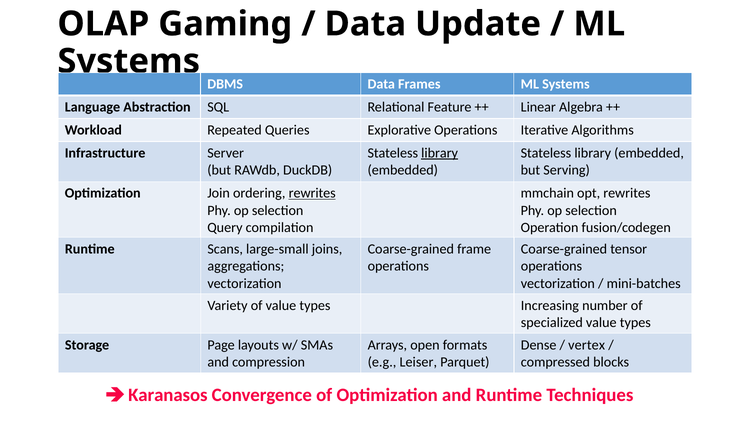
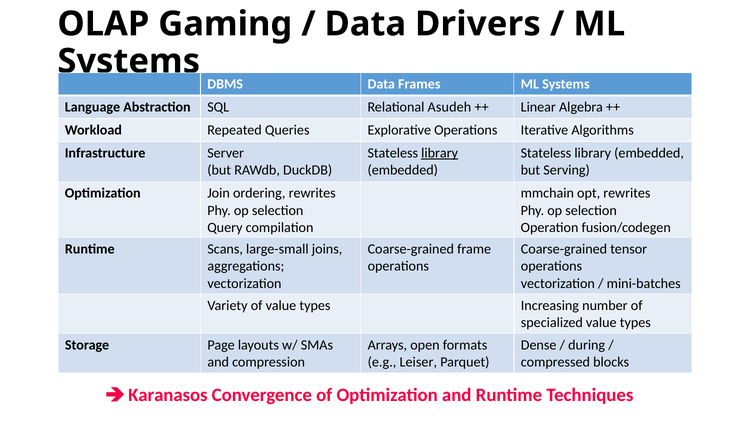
Update: Update -> Drivers
Feature: Feature -> Asudeh
rewrites at (312, 193) underline: present -> none
vertex: vertex -> during
